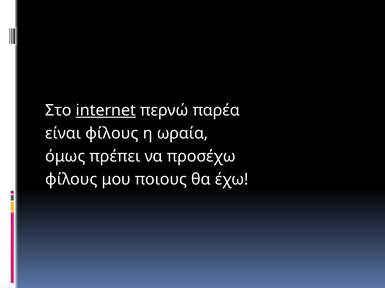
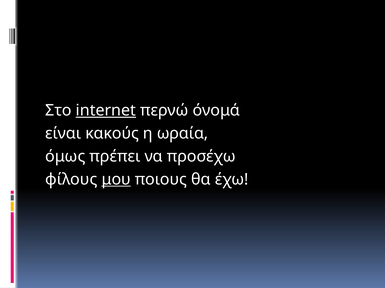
παρέα: παρέα -> όνομά
είναι φίλους: φίλους -> κακούς
μου underline: none -> present
